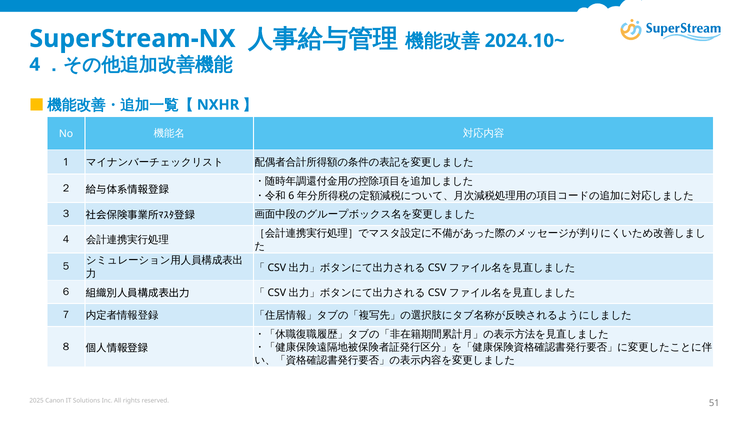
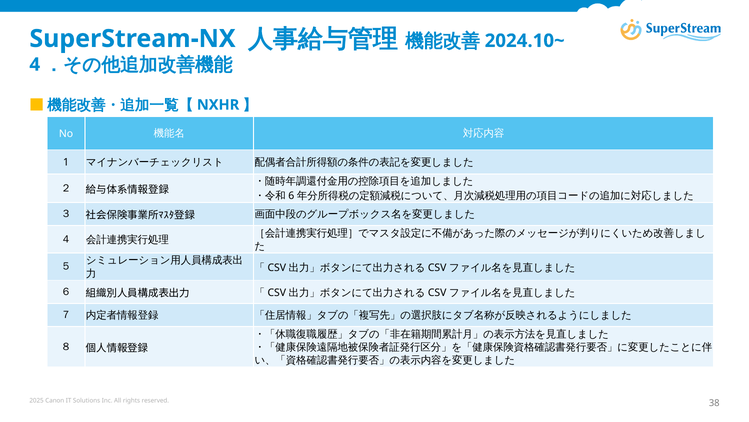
51: 51 -> 38
